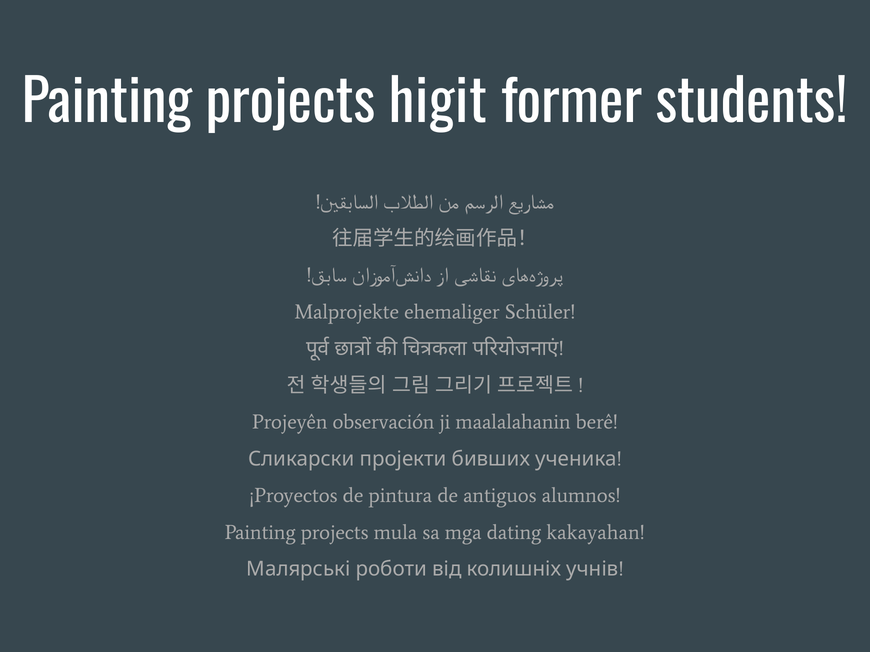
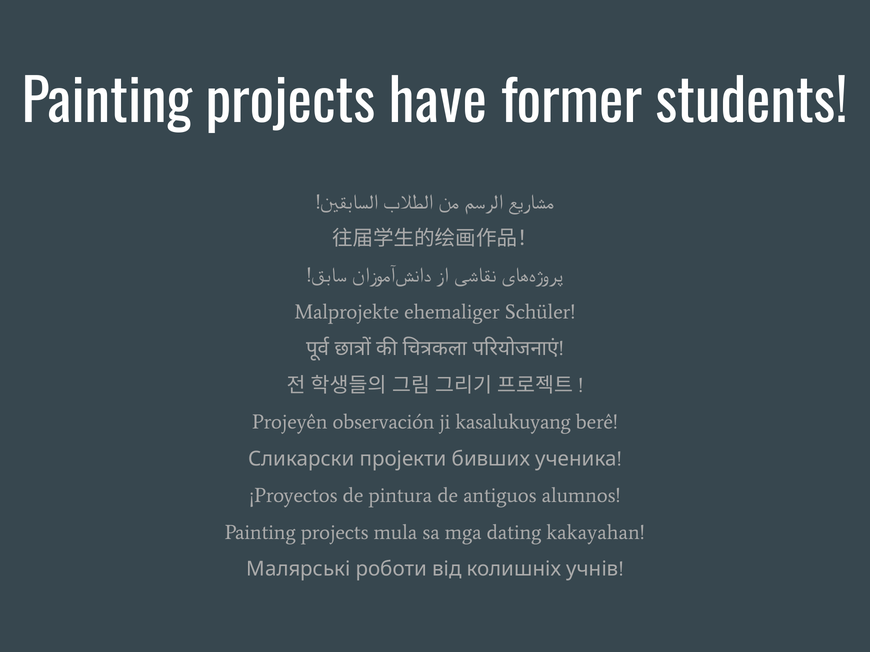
higit: higit -> have
maalalahanin: maalalahanin -> kasalukuyang
